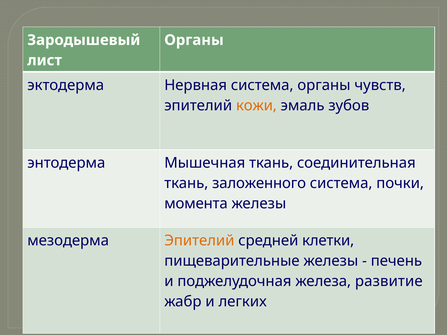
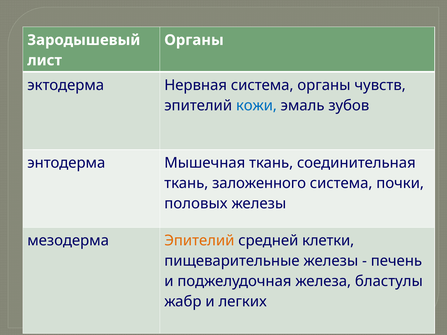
кожи colour: orange -> blue
момента: момента -> половых
развитие: развитие -> бластулы
